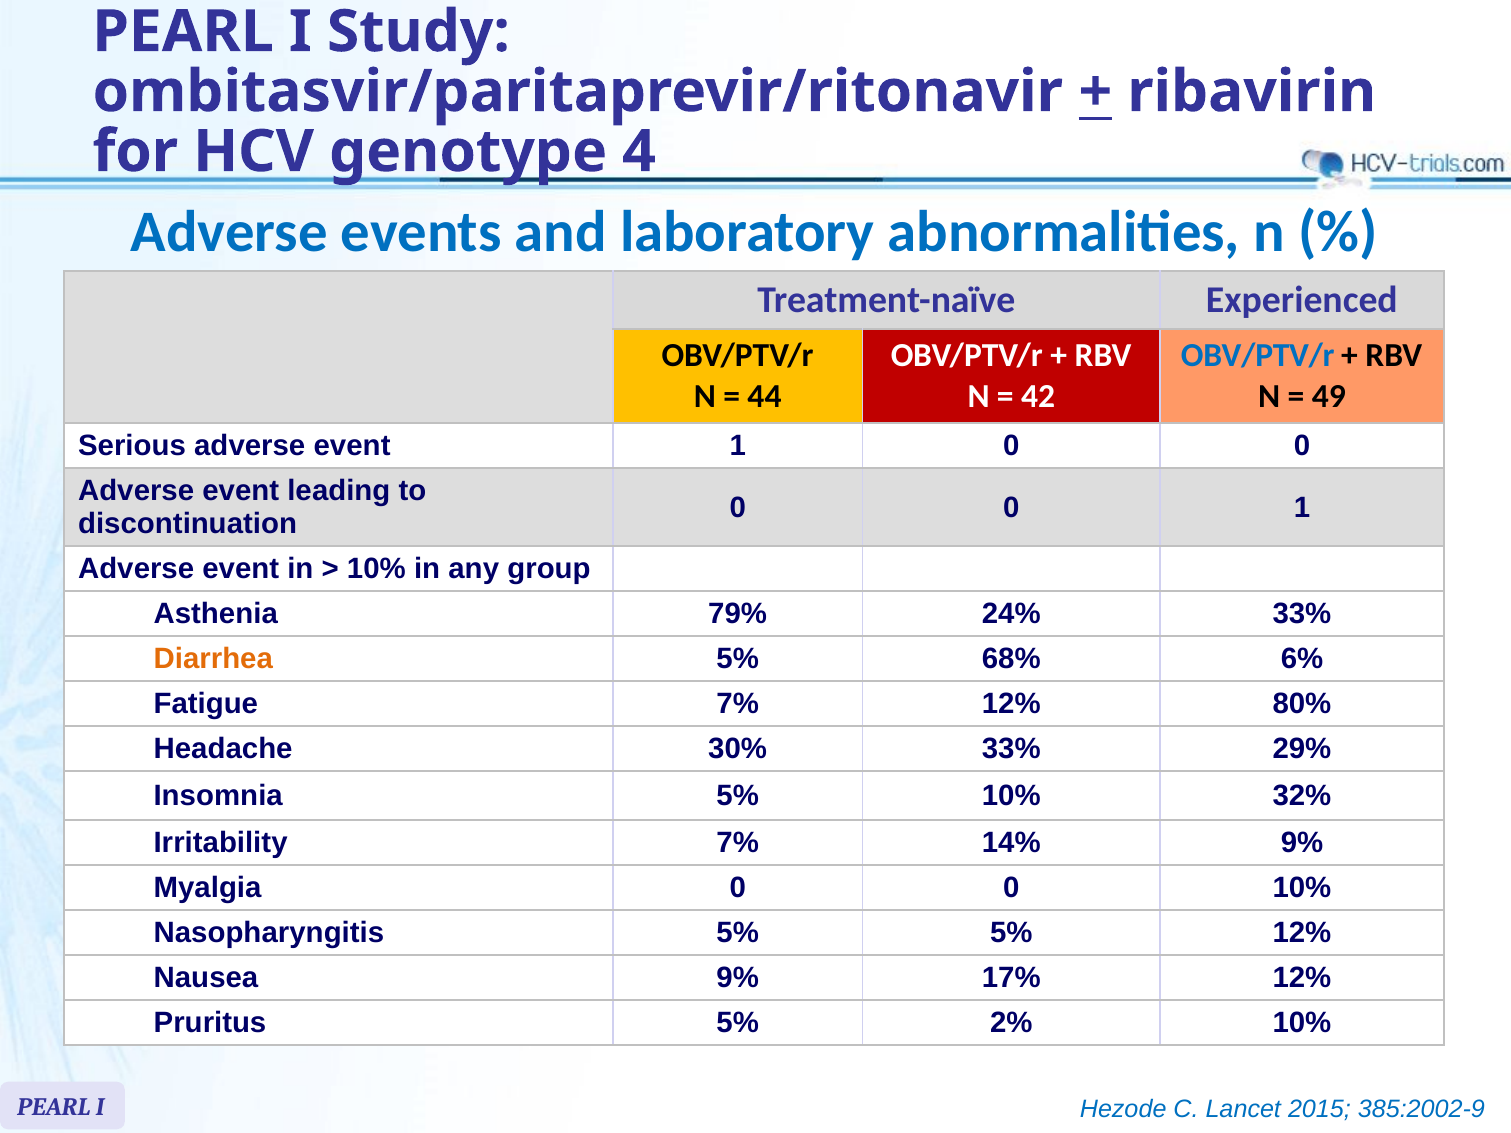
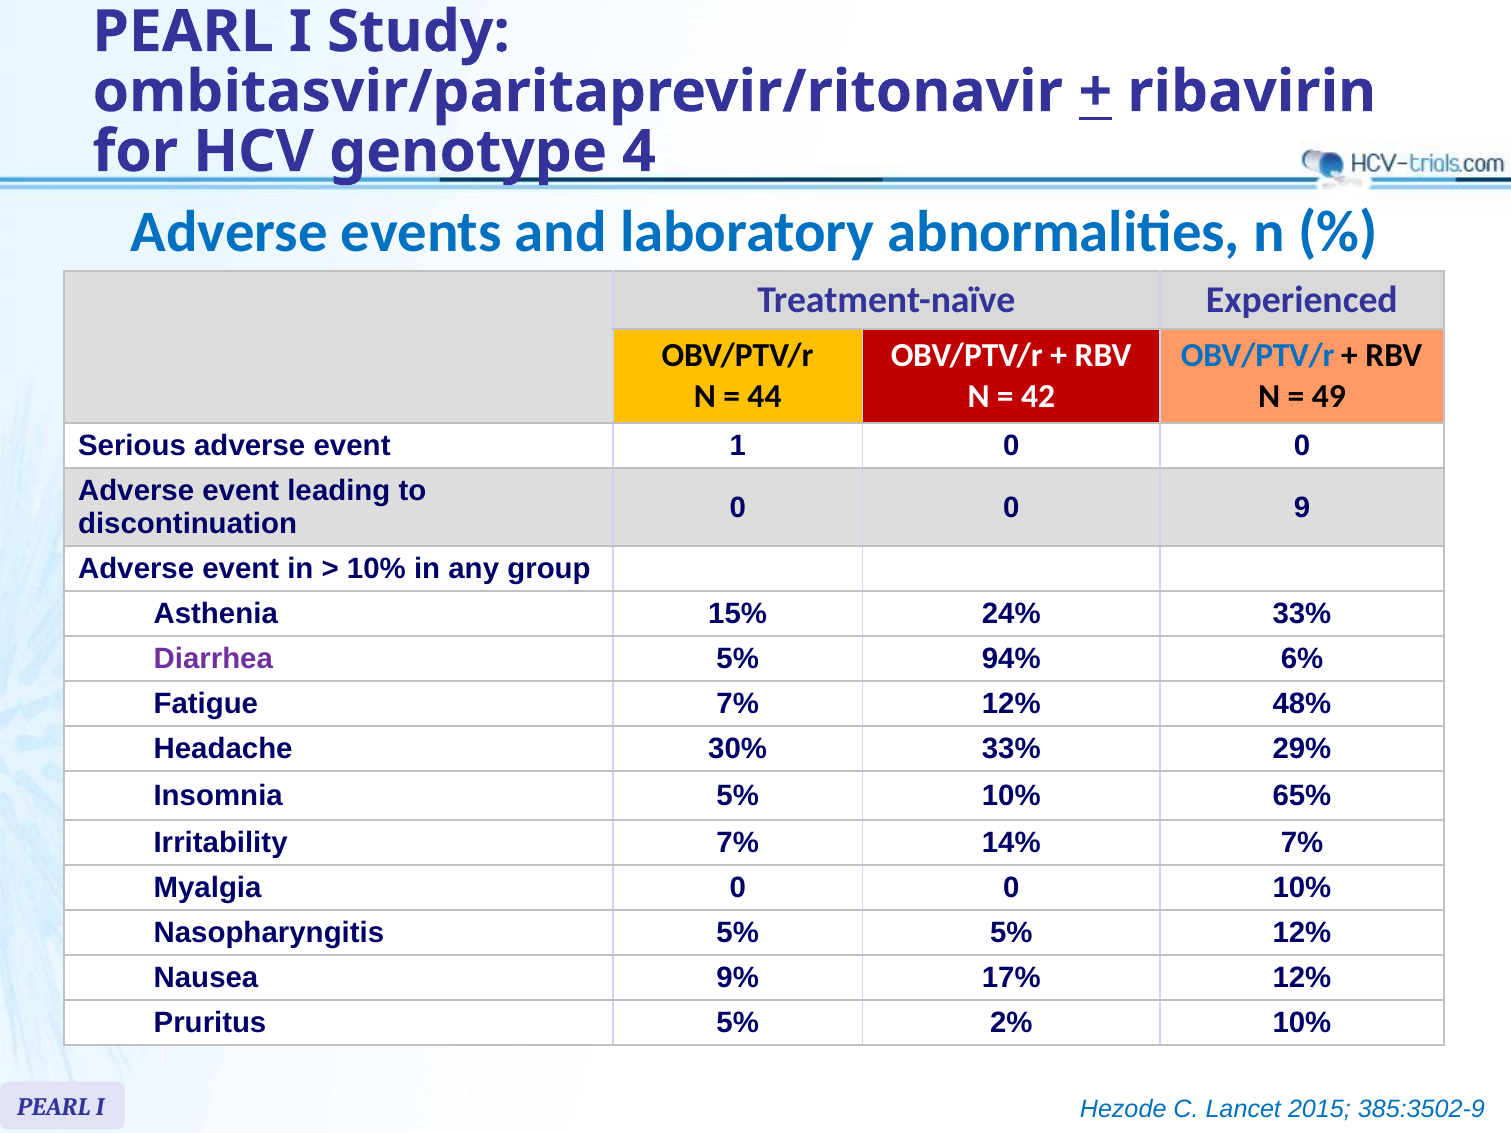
0 1: 1 -> 9
79%: 79% -> 15%
Diarrhea colour: orange -> purple
68%: 68% -> 94%
80%: 80% -> 48%
32%: 32% -> 65%
14% 9%: 9% -> 7%
385:2002-9: 385:2002-9 -> 385:3502-9
